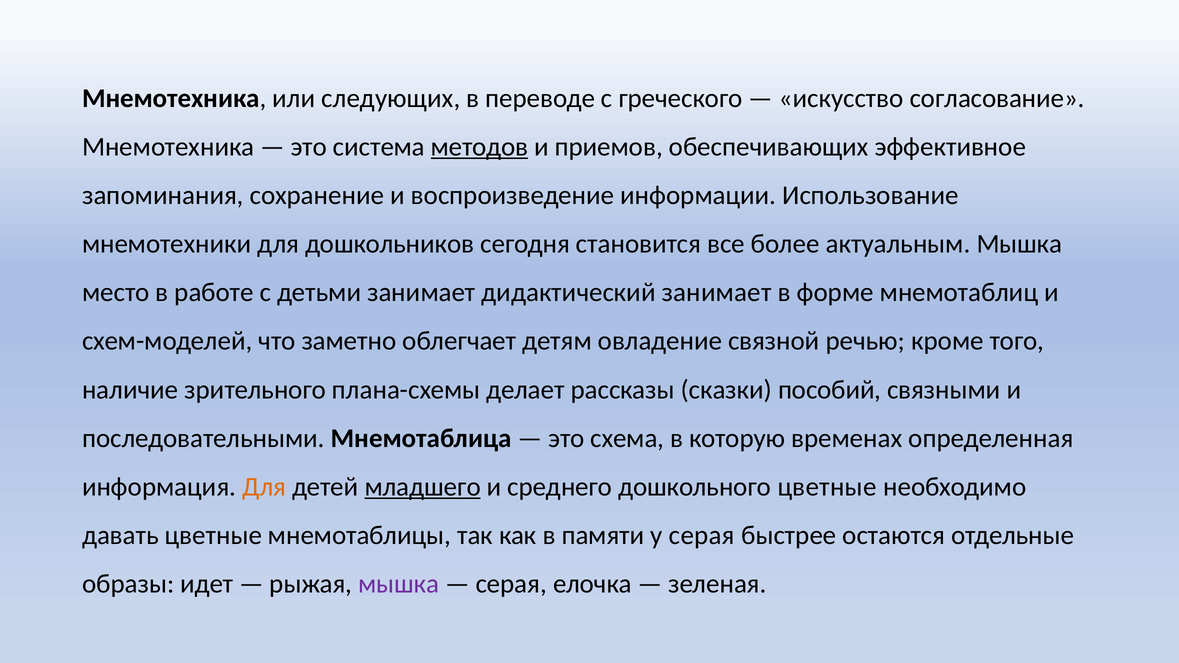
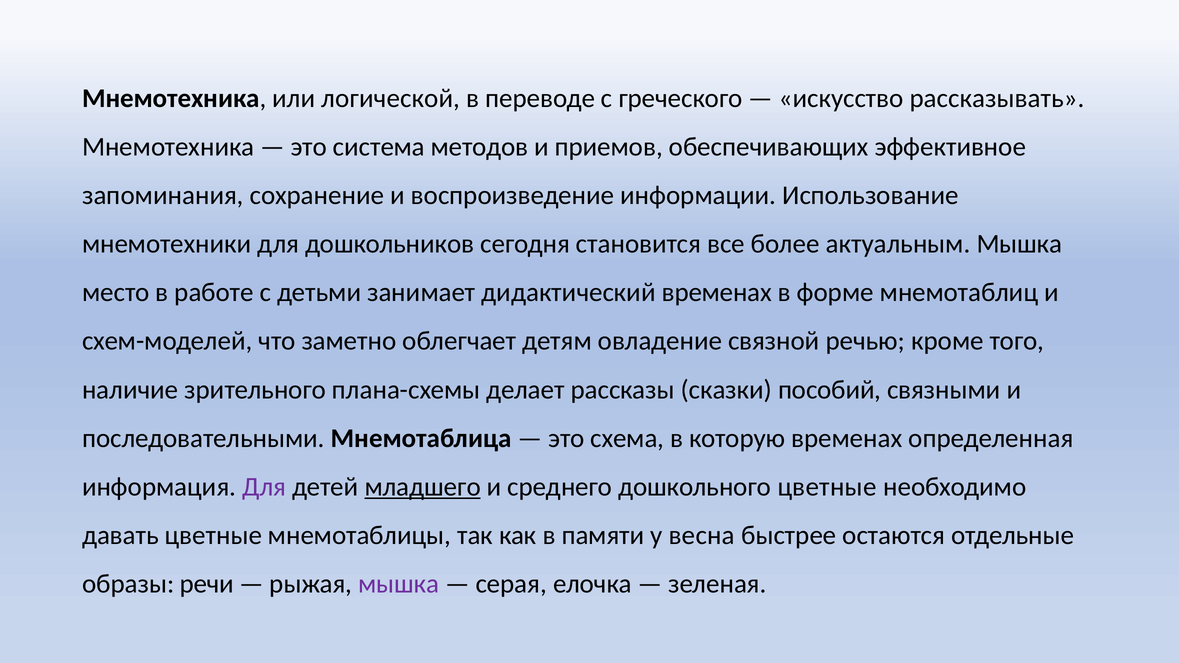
следующих: следующих -> логической
согласование: согласование -> рассказывать
методов underline: present -> none
дидактический занимает: занимает -> временах
Для at (264, 487) colour: orange -> purple
у серая: серая -> весна
идет: идет -> речи
